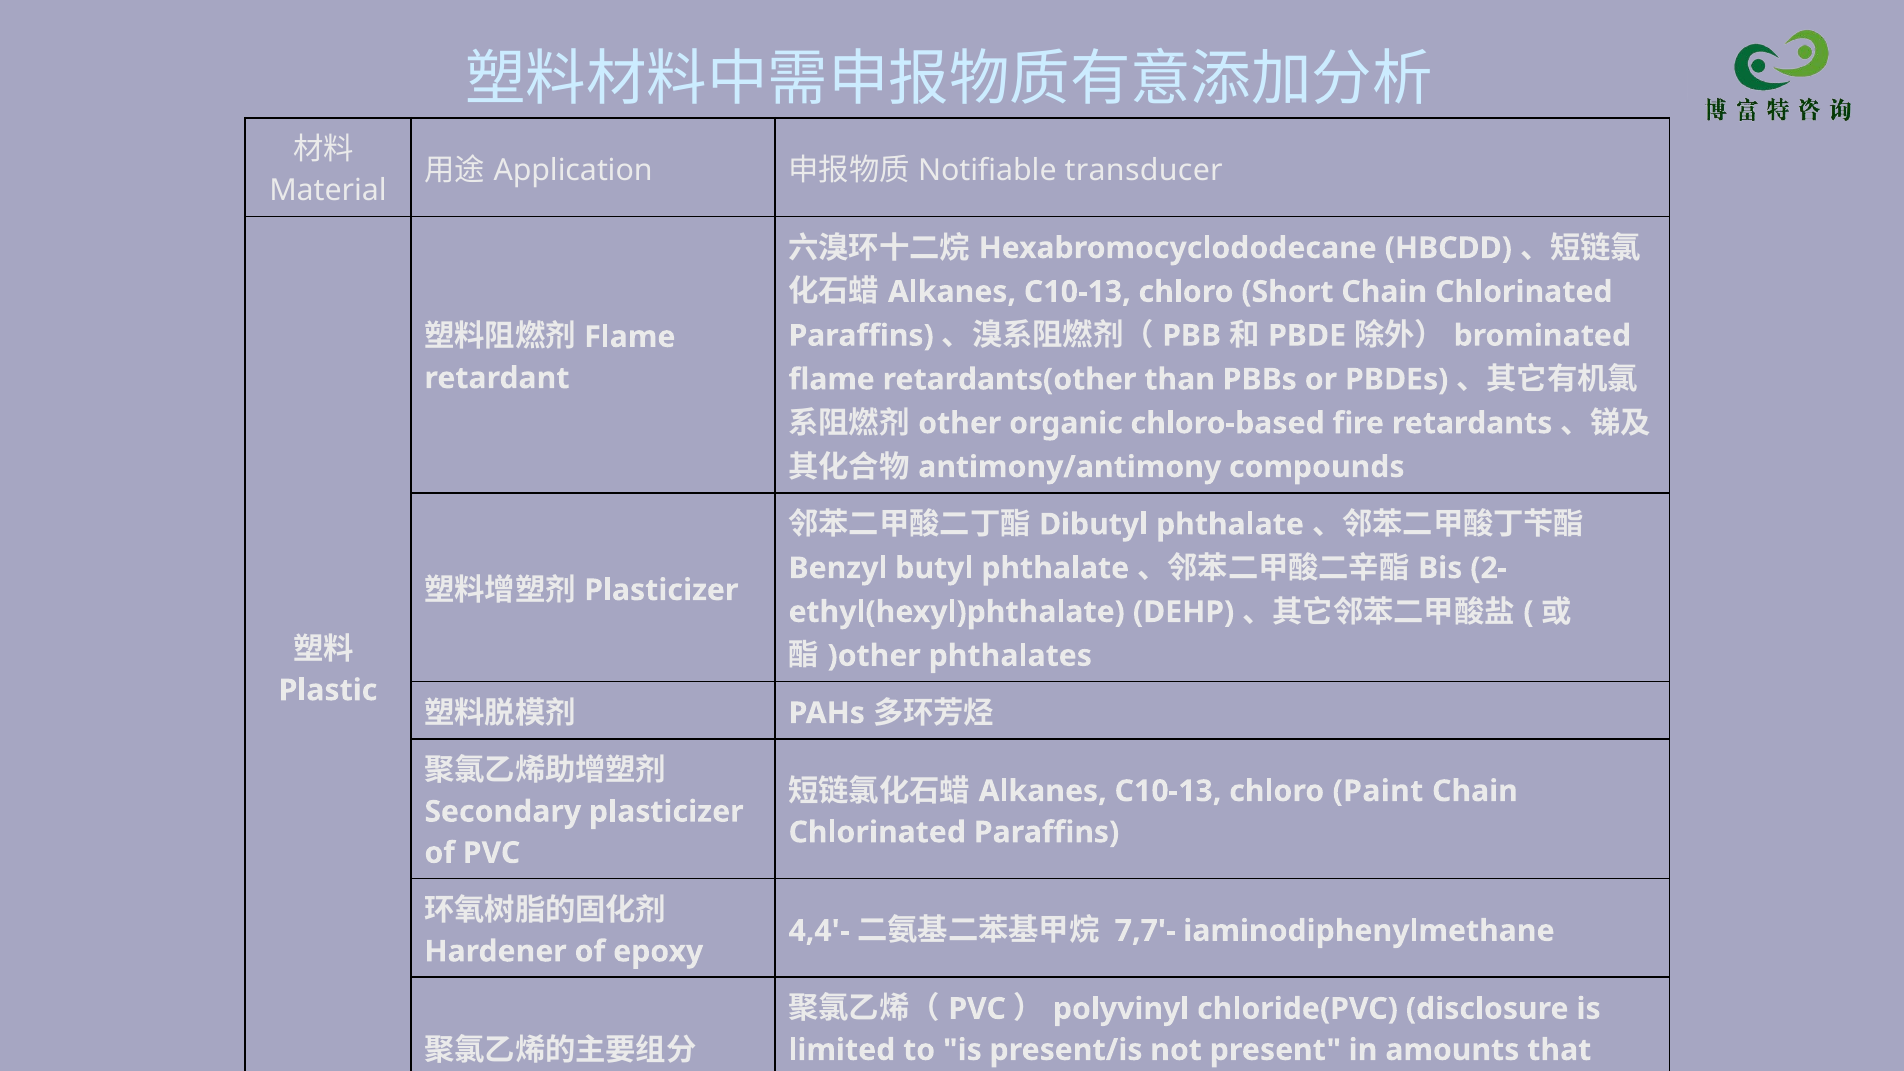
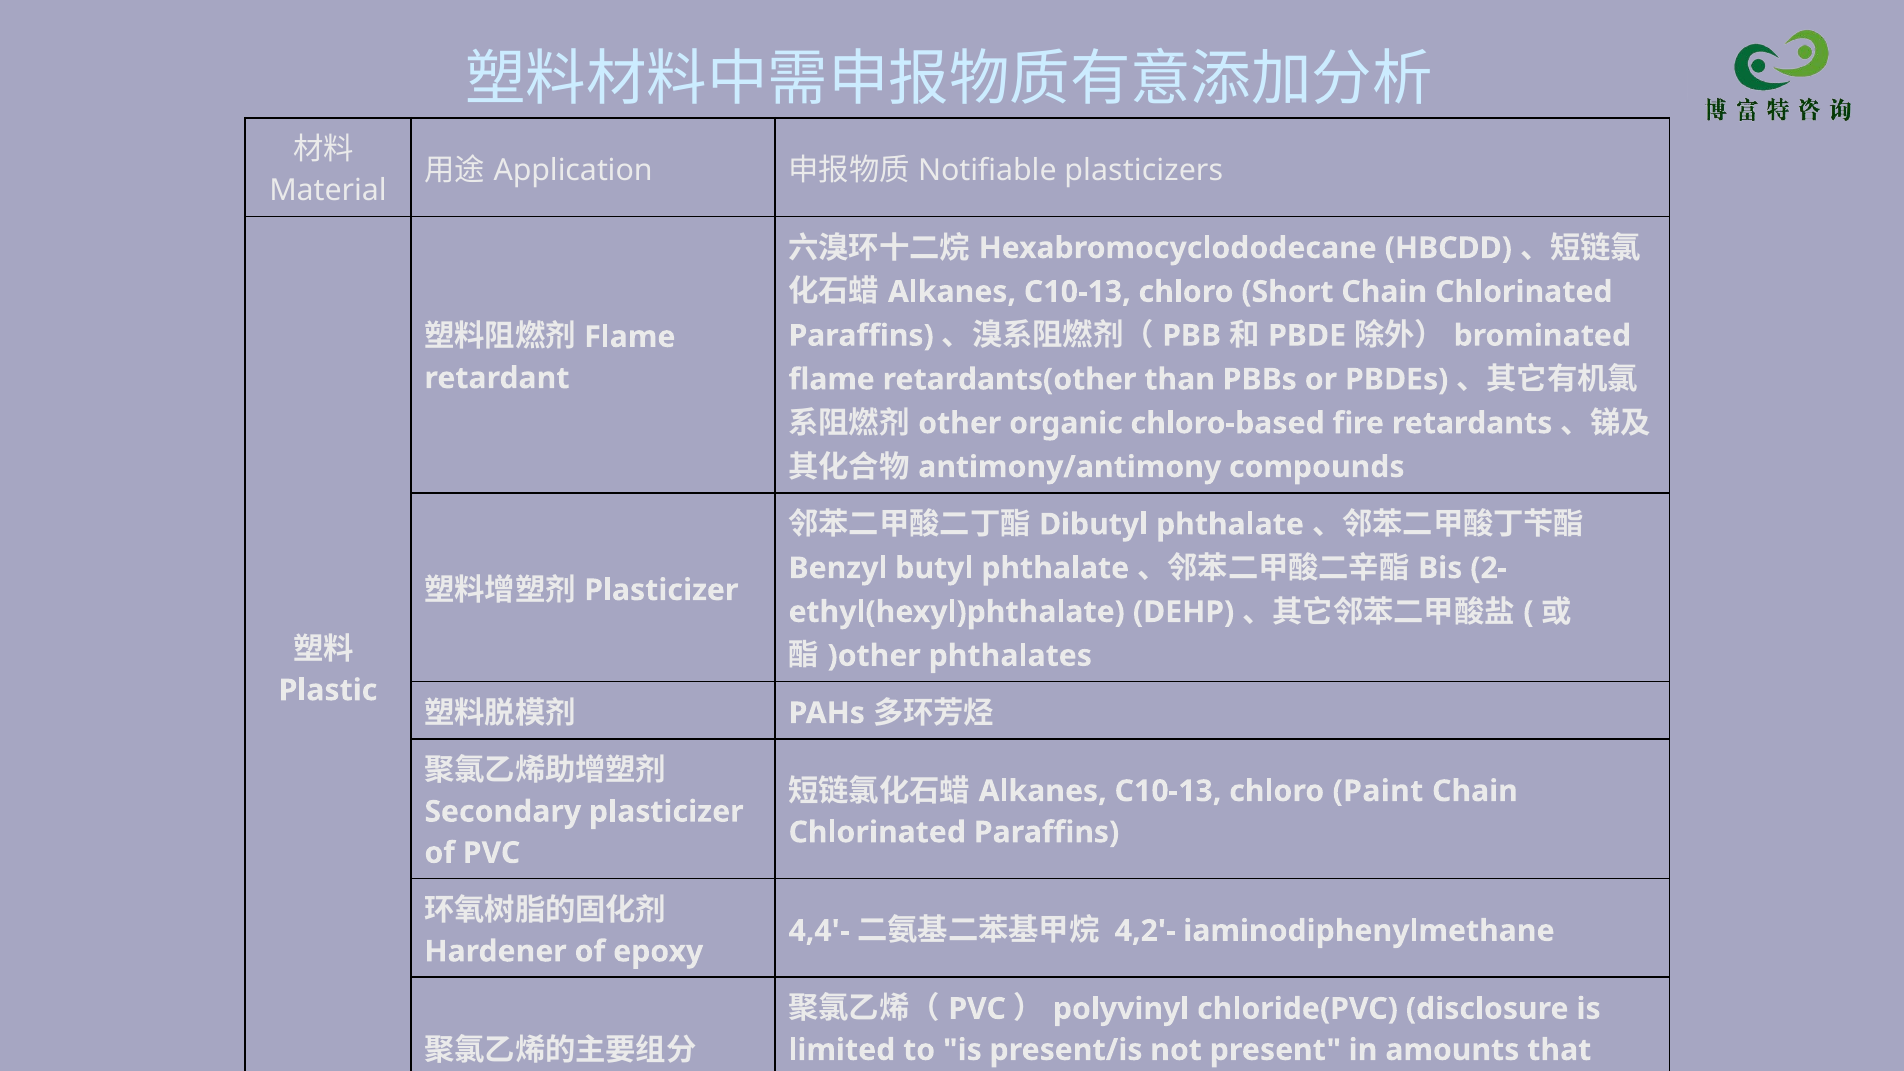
transducer: transducer -> plasticizers
7,7'-: 7,7'- -> 4,2'-
